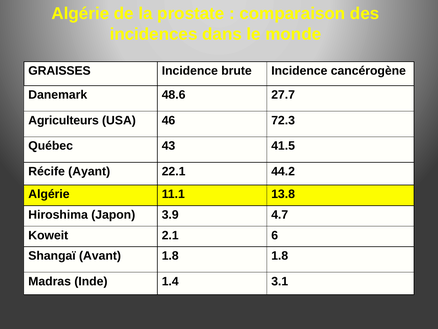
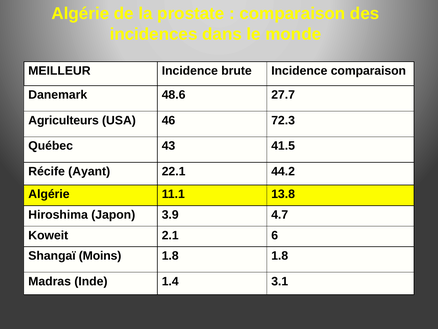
GRAISSES: GRAISSES -> MEILLEUR
Incidence cancérogène: cancérogène -> comparaison
Avant: Avant -> Moins
